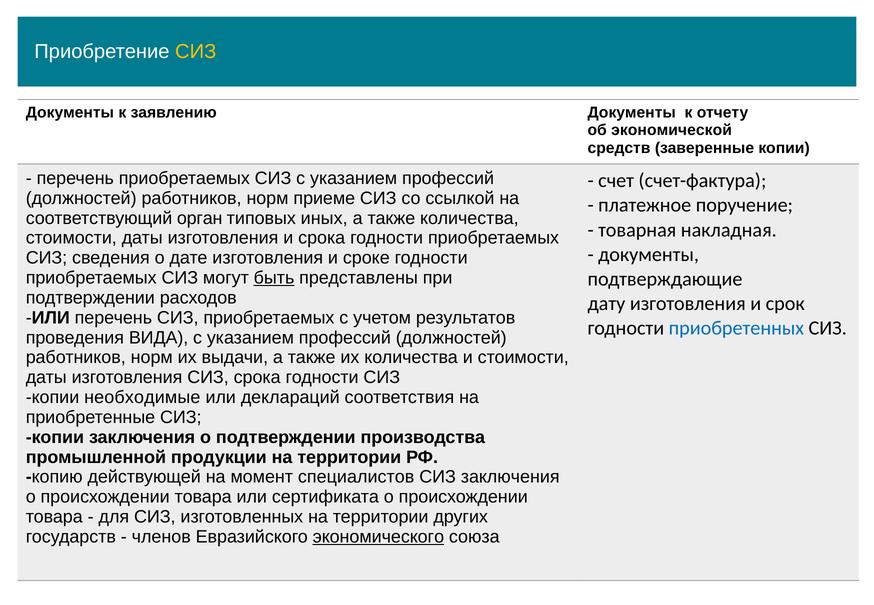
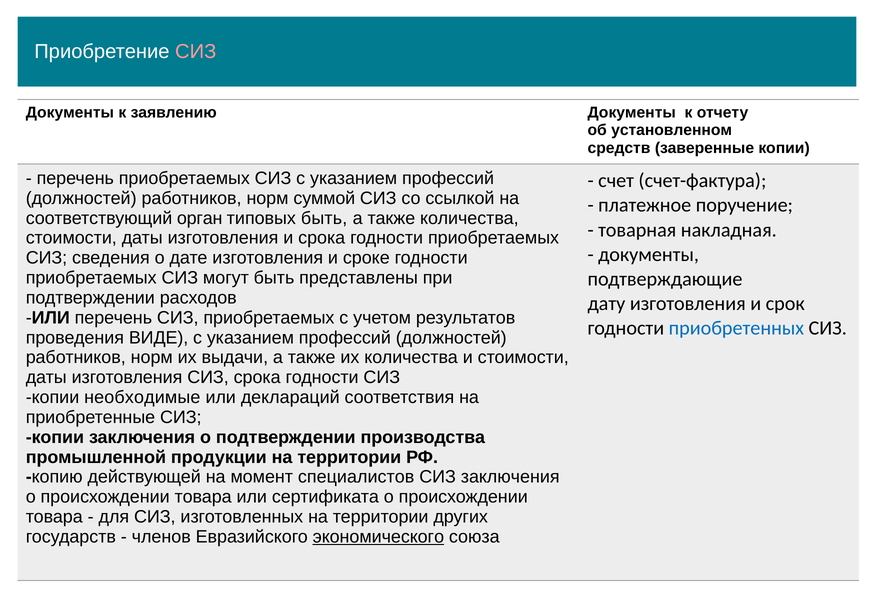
СИЗ at (196, 51) colour: yellow -> pink
экономической: экономической -> установленном
приеме: приеме -> суммой
типовых иных: иных -> быть
быть at (274, 278) underline: present -> none
ВИДА: ВИДА -> ВИДЕ
